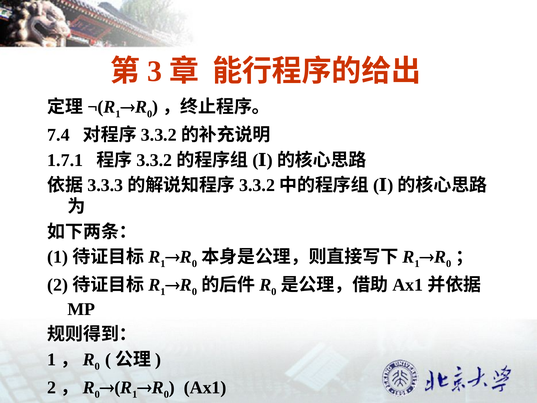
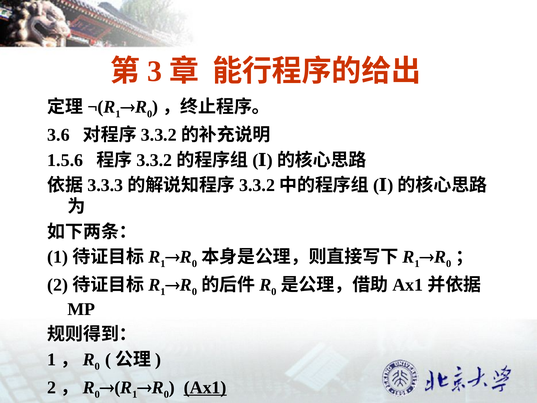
7.4: 7.4 -> 3.6
1.7.1: 1.7.1 -> 1.5.6
Ax1 underline: none -> present
